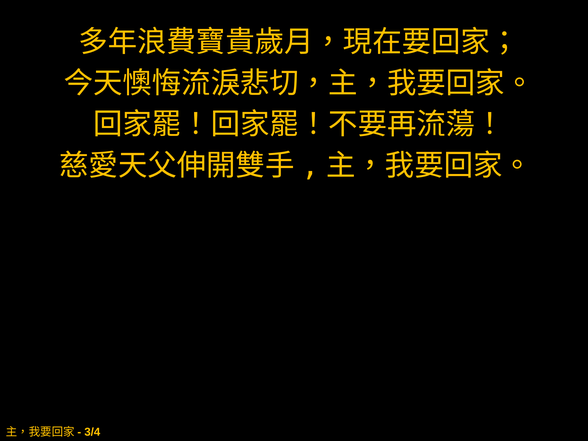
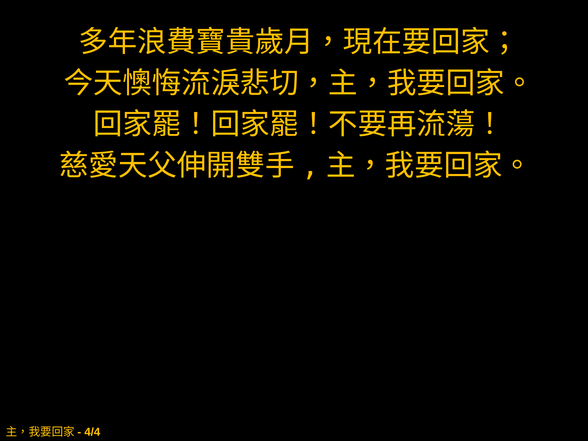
3/4: 3/4 -> 4/4
